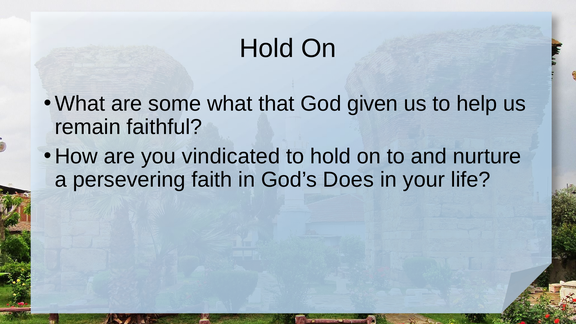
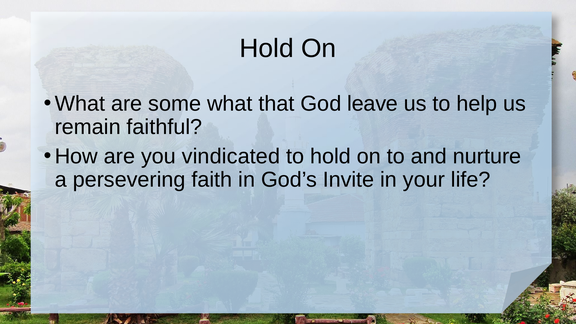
given: given -> leave
Does: Does -> Invite
